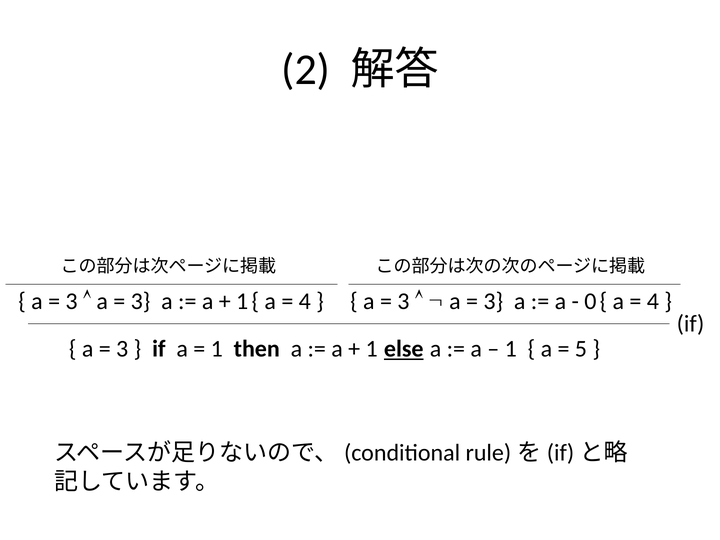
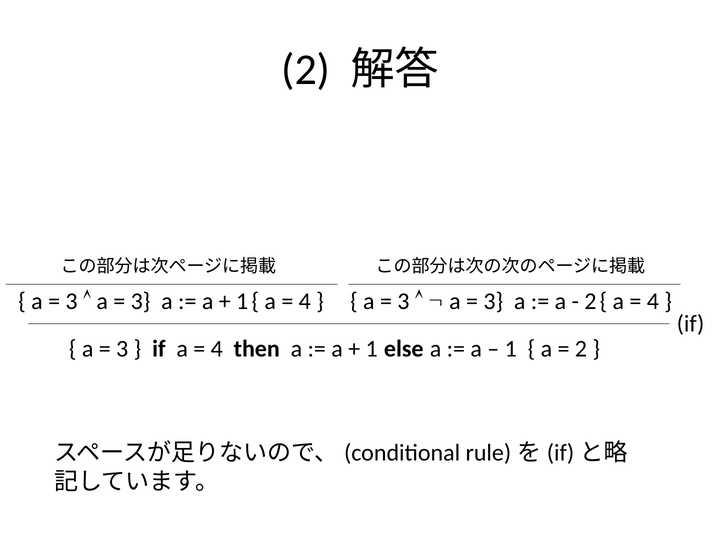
0 at (590, 301): 0 -> 2
1 at (217, 349): 1 -> 4
else underline: present -> none
5 at (581, 349): 5 -> 2
